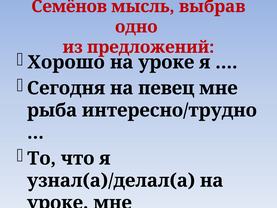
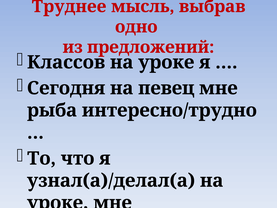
Семёнов: Семёнов -> Труднее
Хорошо: Хорошо -> Классов
